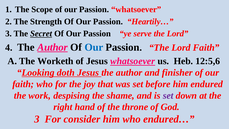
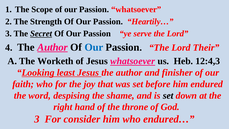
Lord Faith: Faith -> Their
12:5,6: 12:5,6 -> 12:4,3
doth: doth -> least
work: work -> word
set at (168, 95) colour: purple -> black
